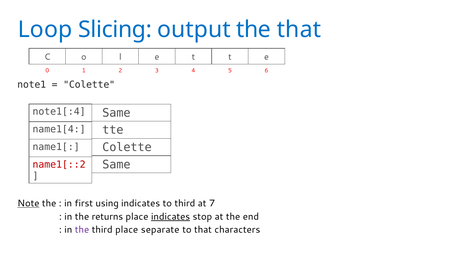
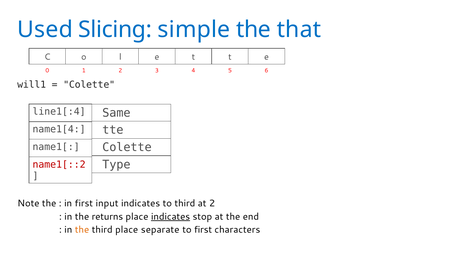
Loop: Loop -> Used
output: output -> simple
note1: note1 -> will1
note1[:4: note1[:4 -> line1[:4
Same at (116, 164): Same -> Type
Note underline: present -> none
using: using -> input
at 7: 7 -> 2
the at (82, 230) colour: purple -> orange
to that: that -> first
